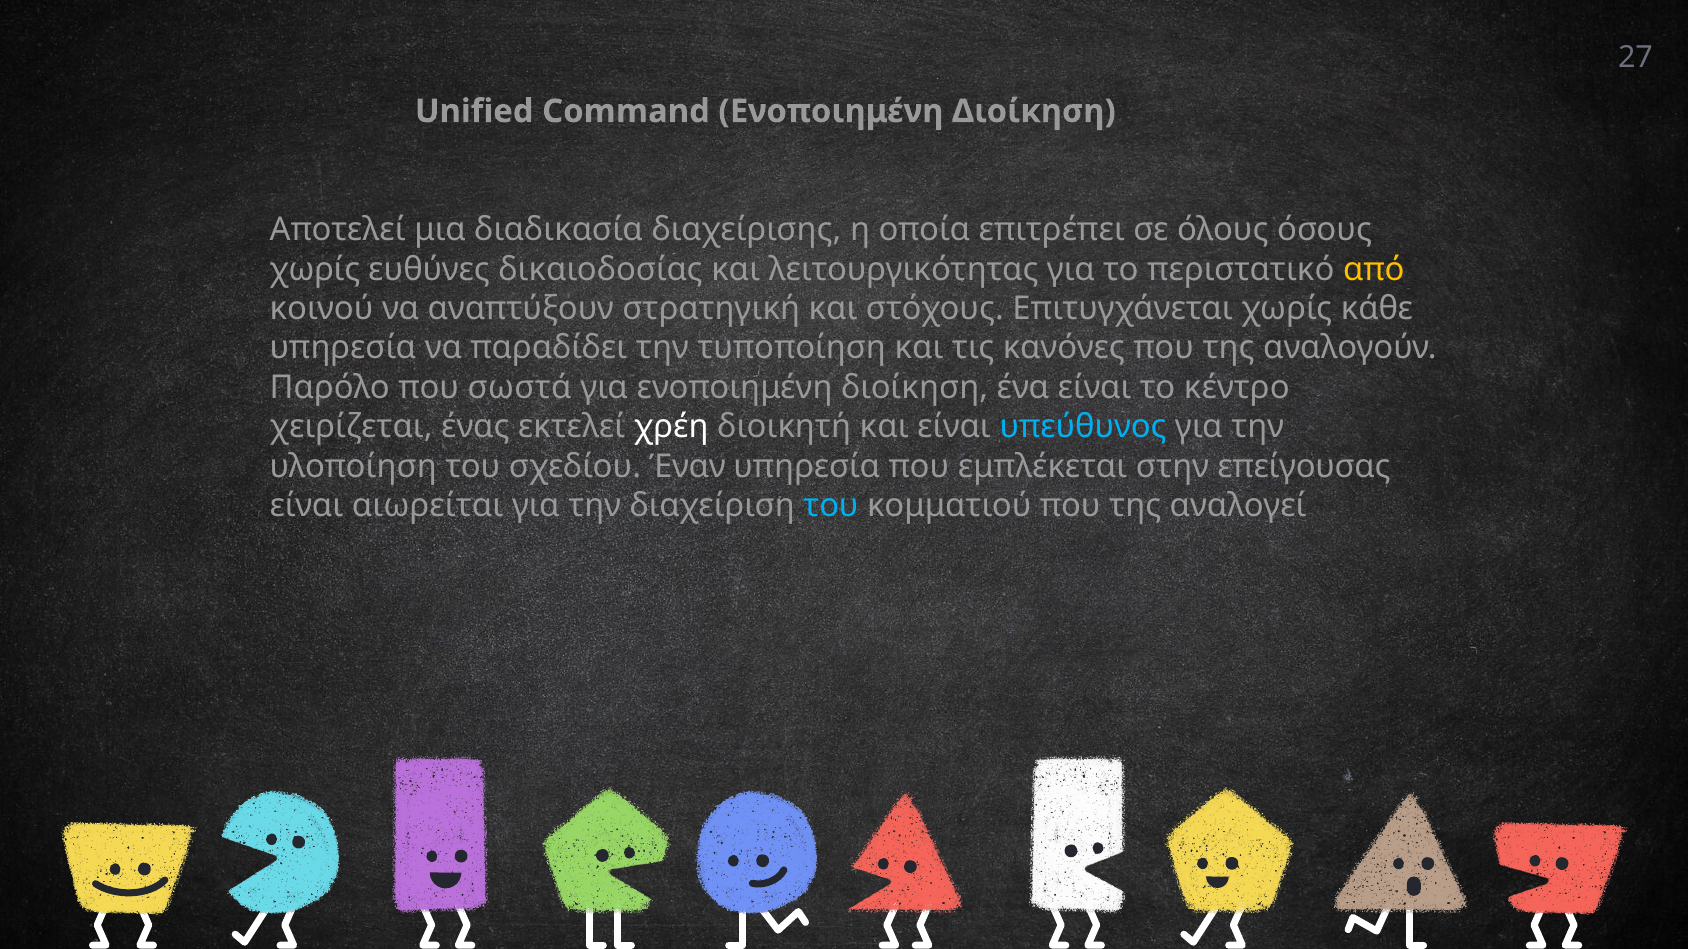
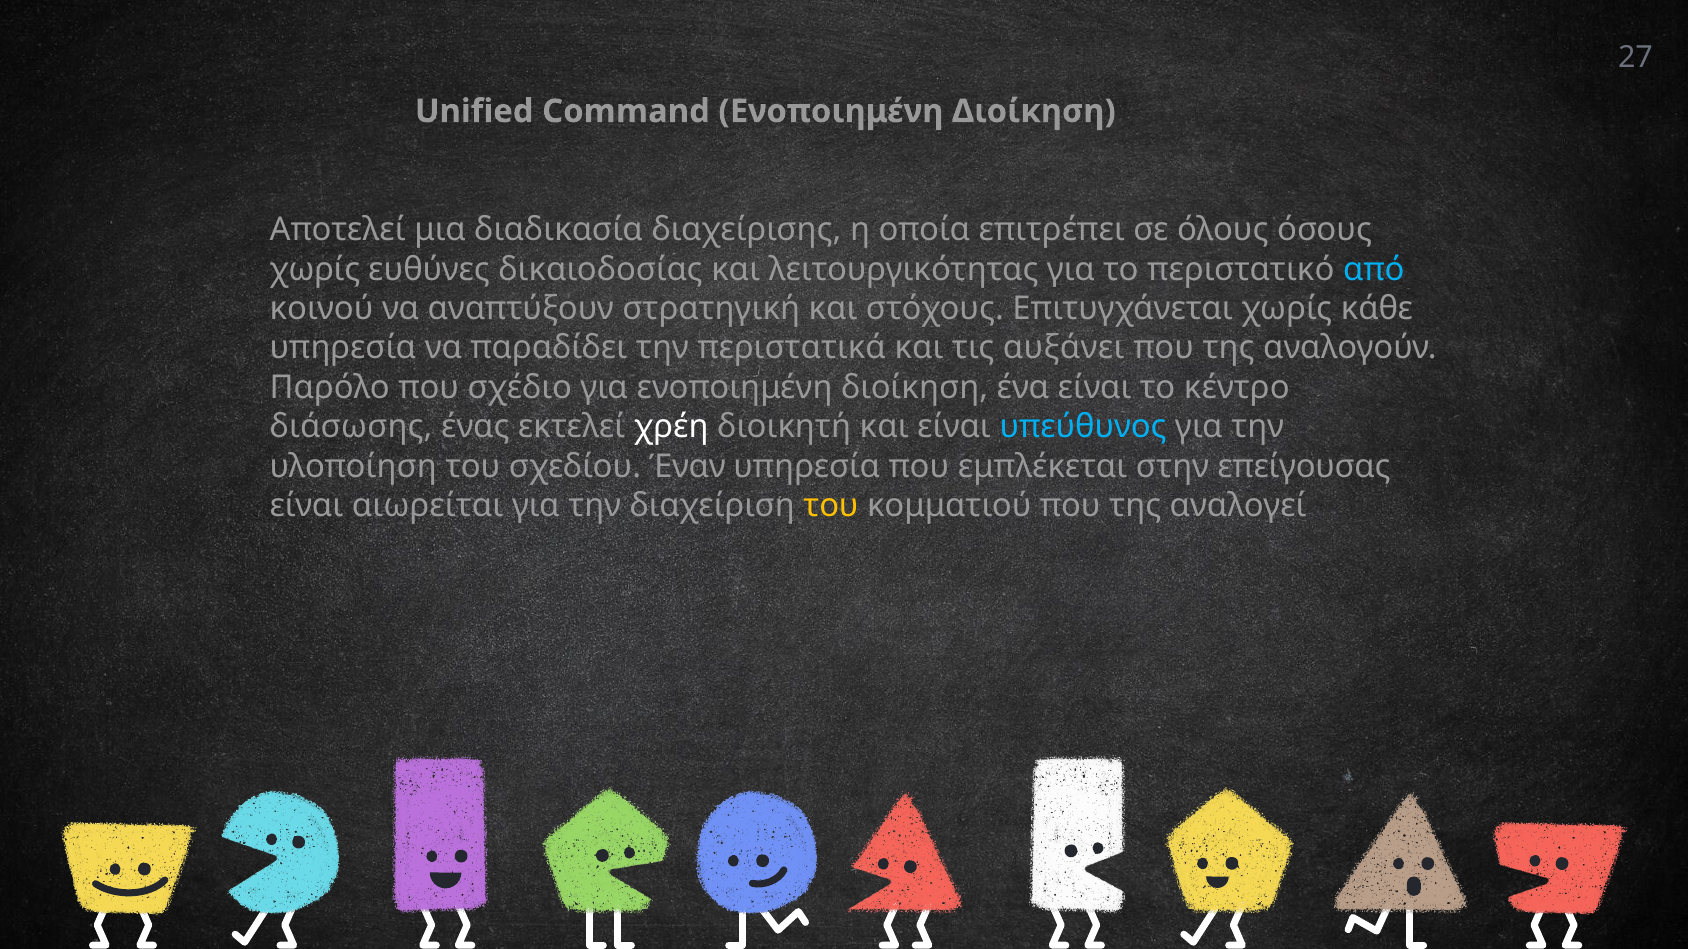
από colour: yellow -> light blue
τυποποίηση: τυποποίηση -> περιστατικά
κανόνες: κανόνες -> αυξάνει
σωστά: σωστά -> σχέδιο
χειρίζεται: χειρίζεται -> διάσωσης
του at (831, 506) colour: light blue -> yellow
